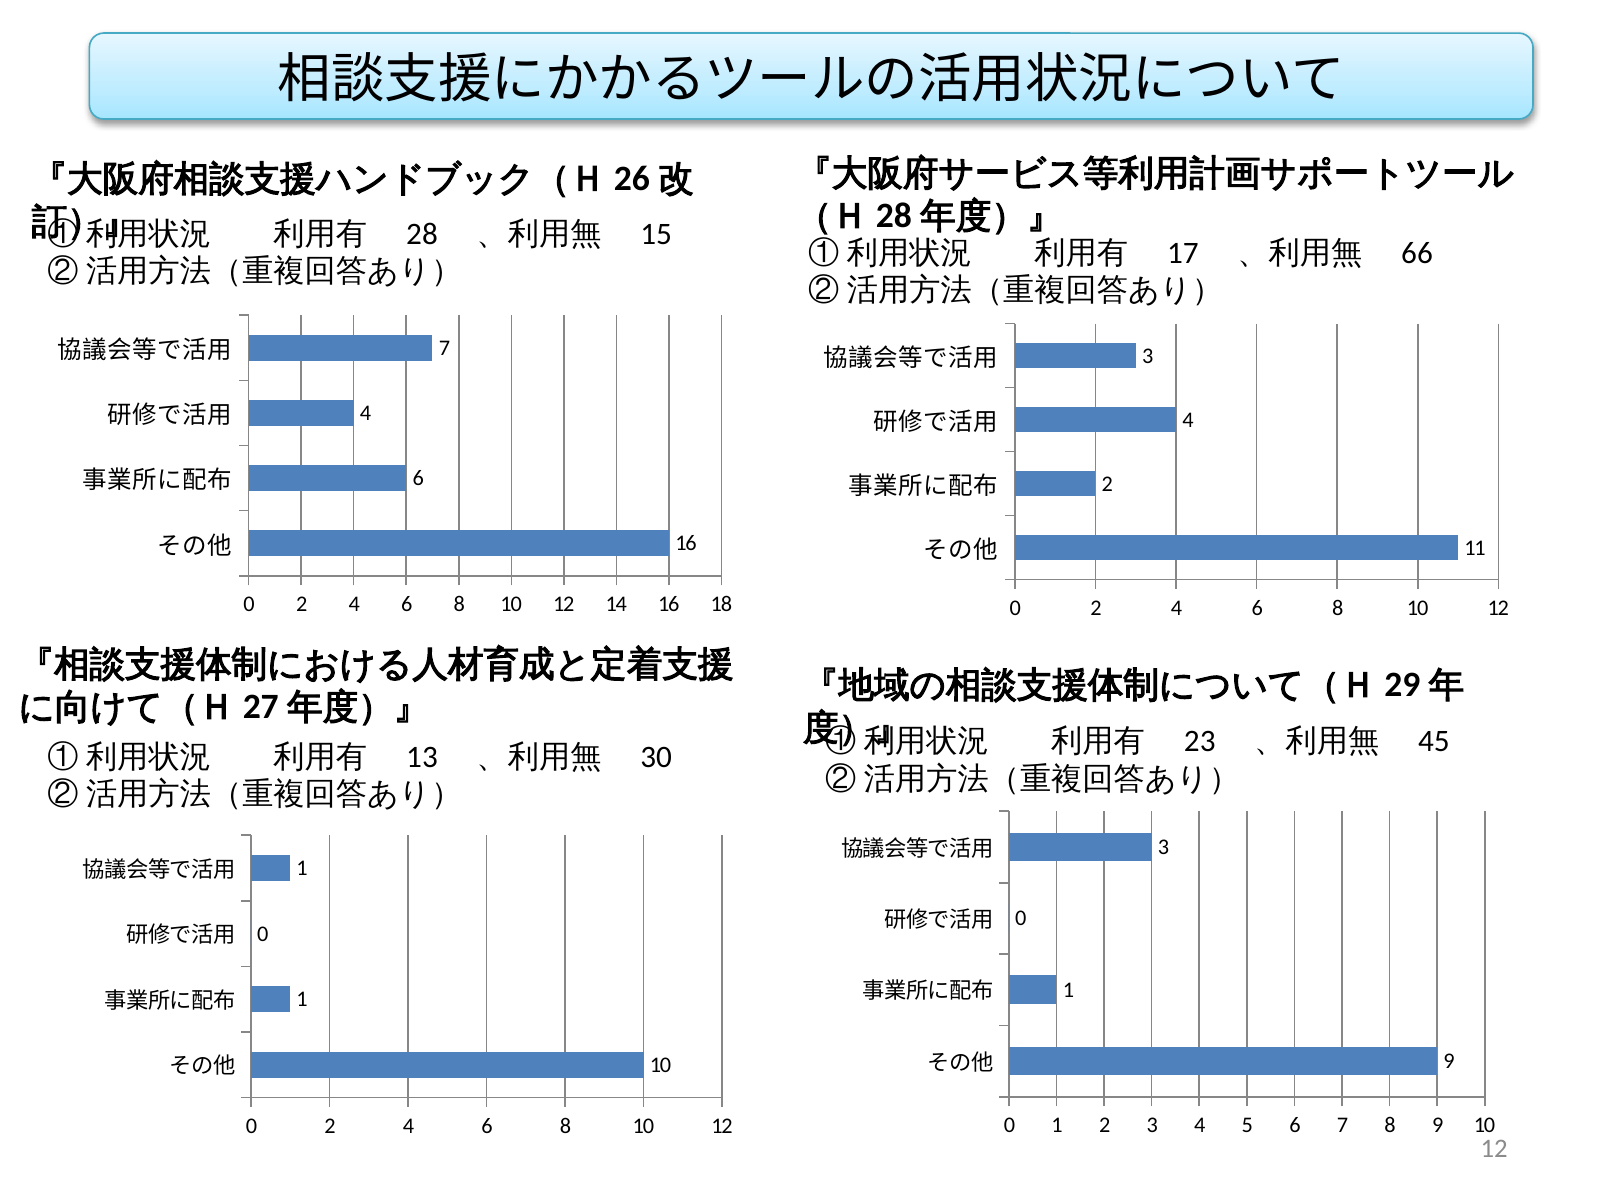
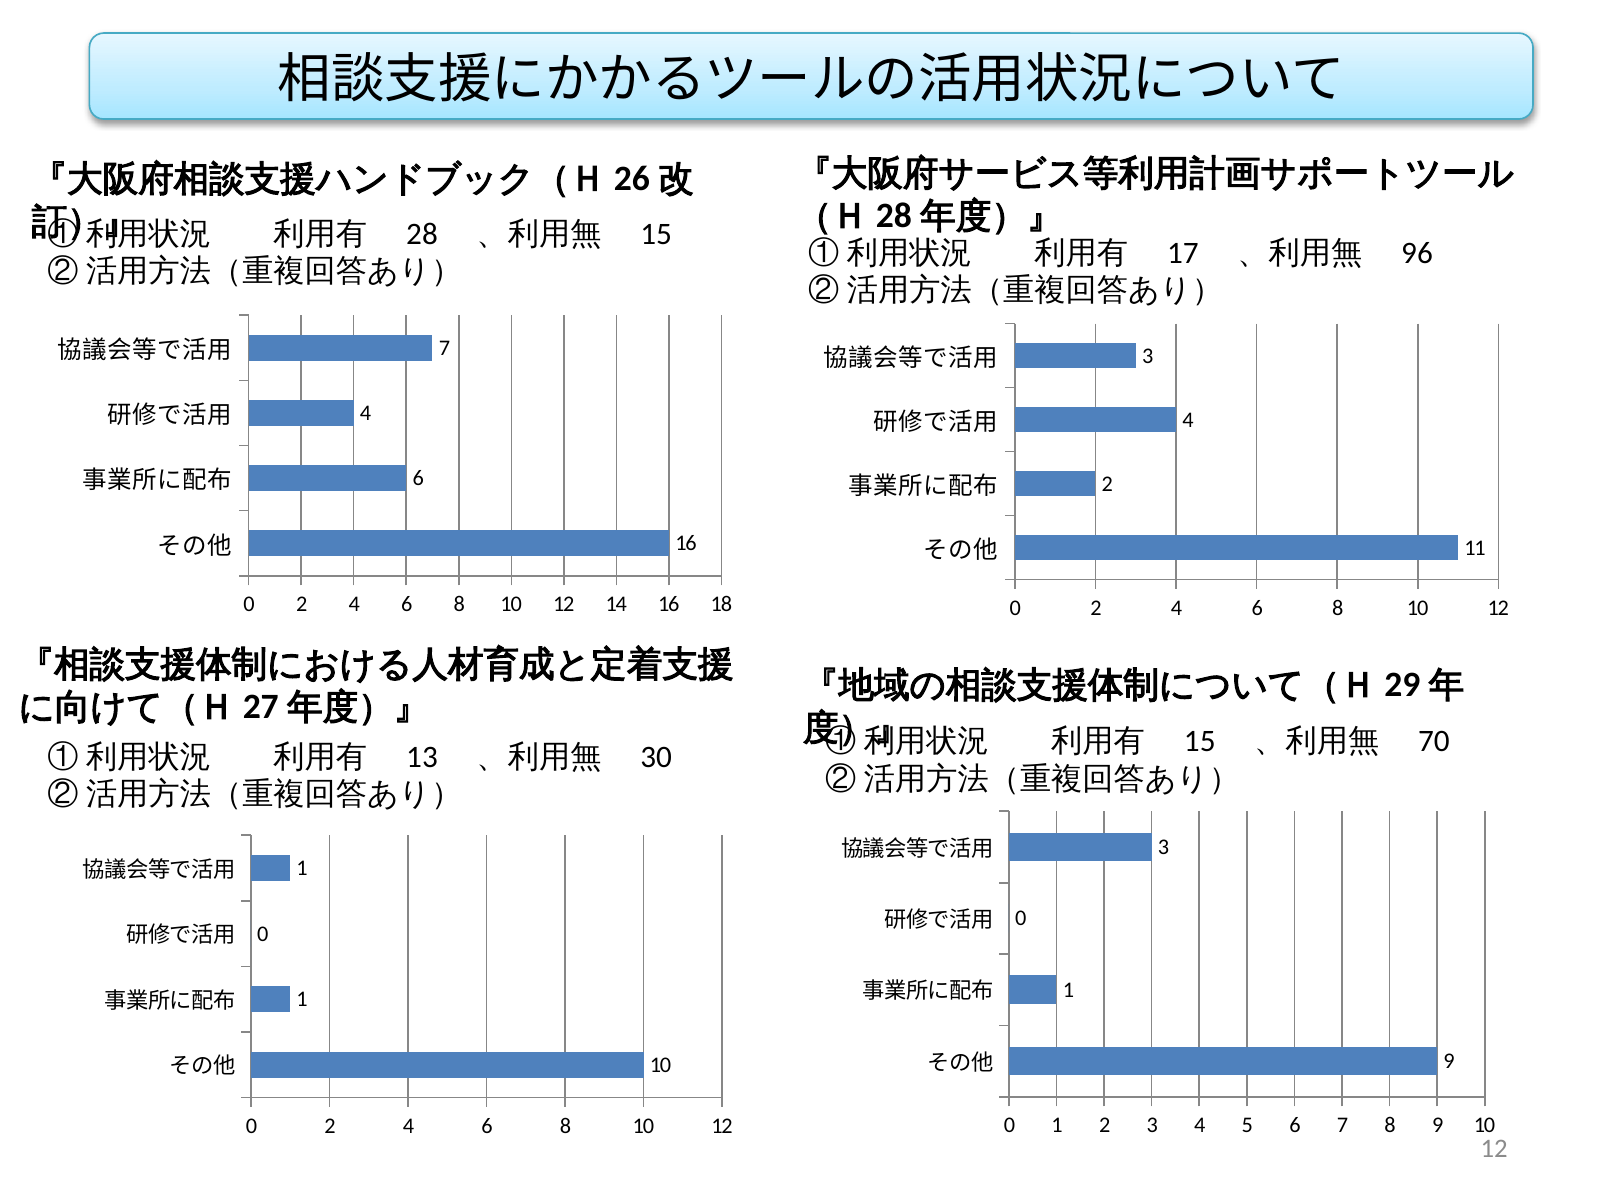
66: 66 -> 96
23 at (1200, 742): 23 -> 15
45: 45 -> 70
